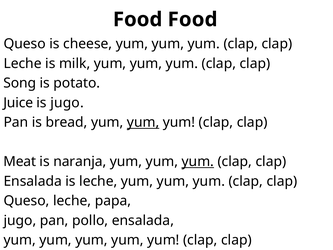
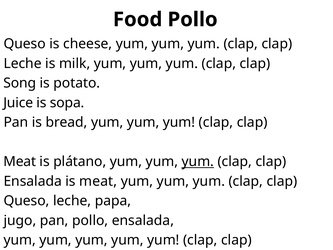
Food Food: Food -> Pollo
is jugo: jugo -> sopa
yum at (143, 122) underline: present -> none
naranja: naranja -> plátano
is leche: leche -> meat
